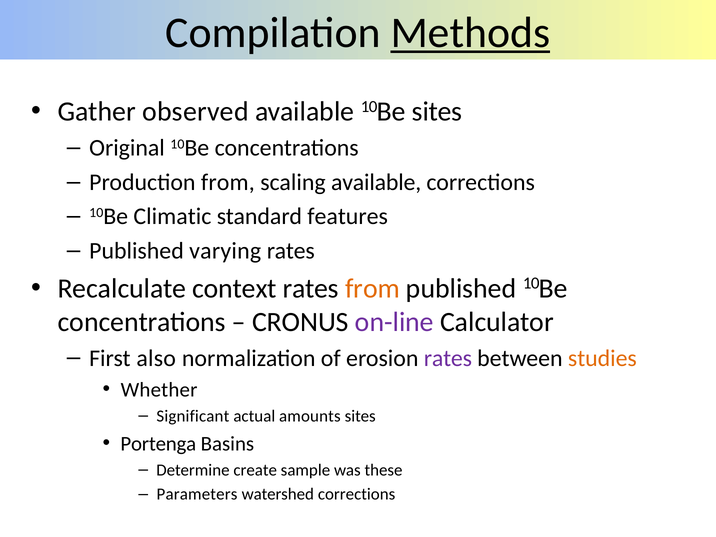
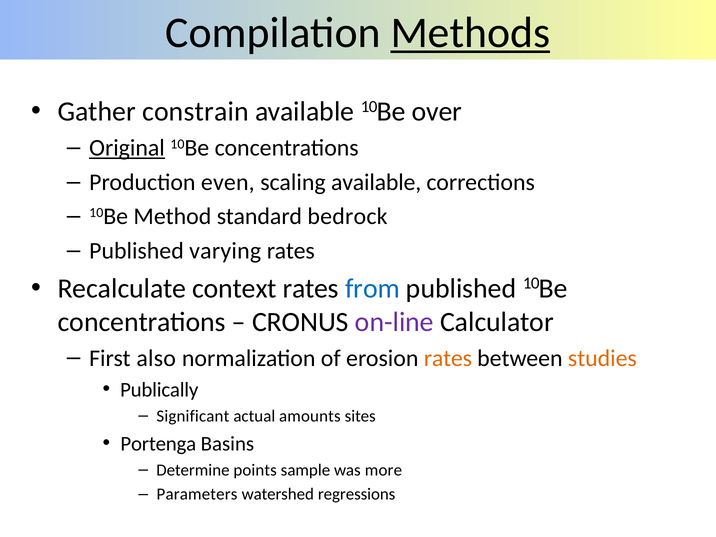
observed: observed -> constrain
10Be sites: sites -> over
Original underline: none -> present
Production from: from -> even
Climatic: Climatic -> Method
features: features -> bedrock
from at (372, 288) colour: orange -> blue
rates at (448, 358) colour: purple -> orange
Whether: Whether -> Publically
create: create -> points
these: these -> more
watershed corrections: corrections -> regressions
